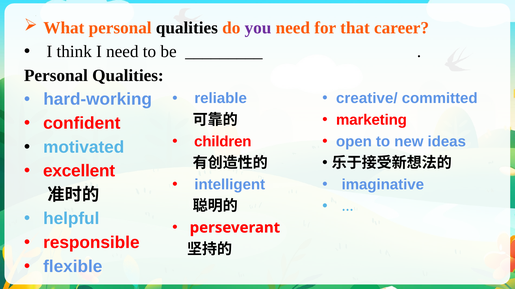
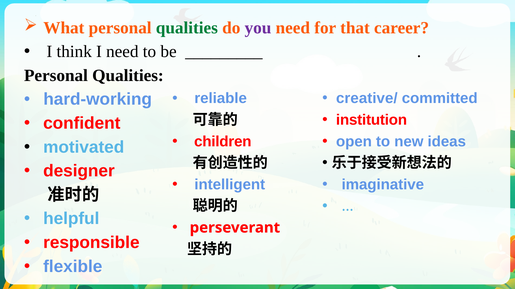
qualities at (187, 28) colour: black -> green
marketing: marketing -> institution
excellent: excellent -> designer
